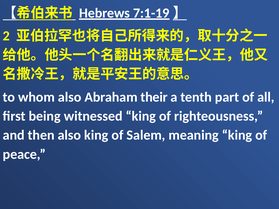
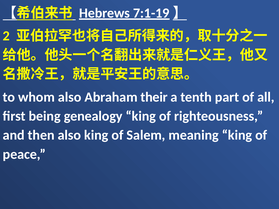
witnessed: witnessed -> genealogy
